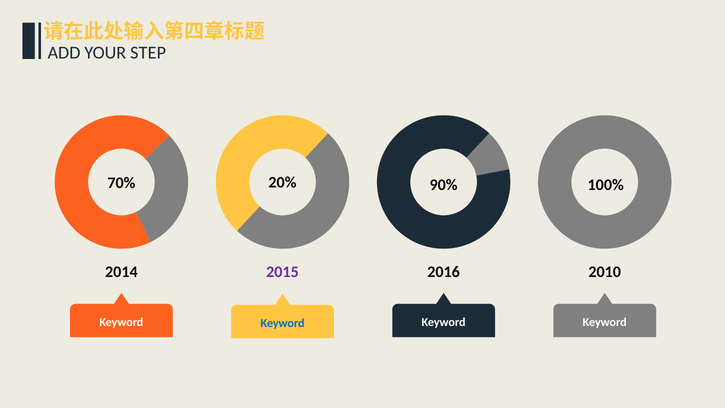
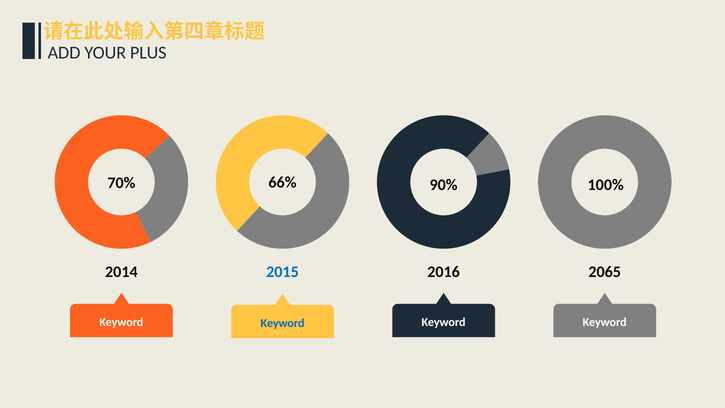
STEP: STEP -> PLUS
20%: 20% -> 66%
2015 colour: purple -> blue
2010: 2010 -> 2065
